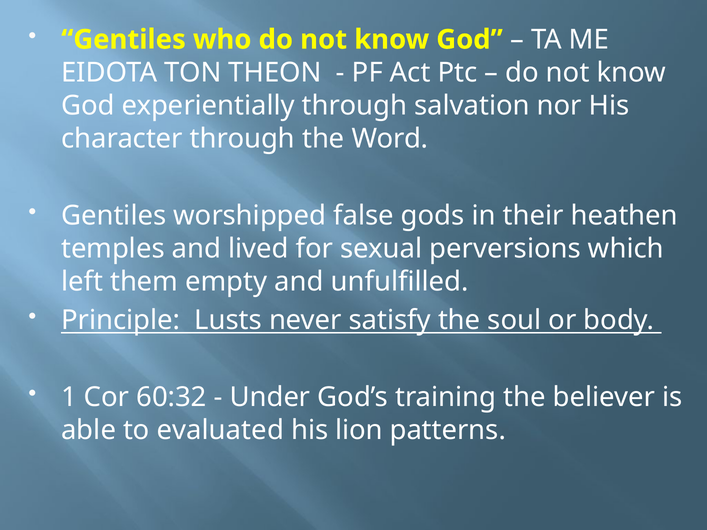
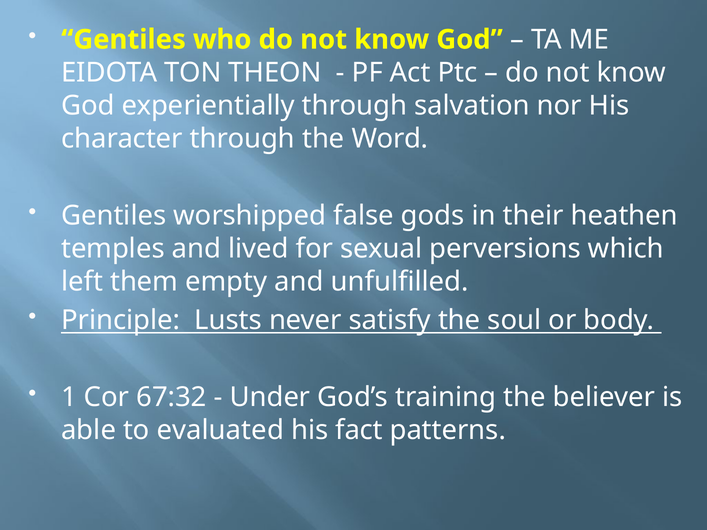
60:32: 60:32 -> 67:32
lion: lion -> fact
